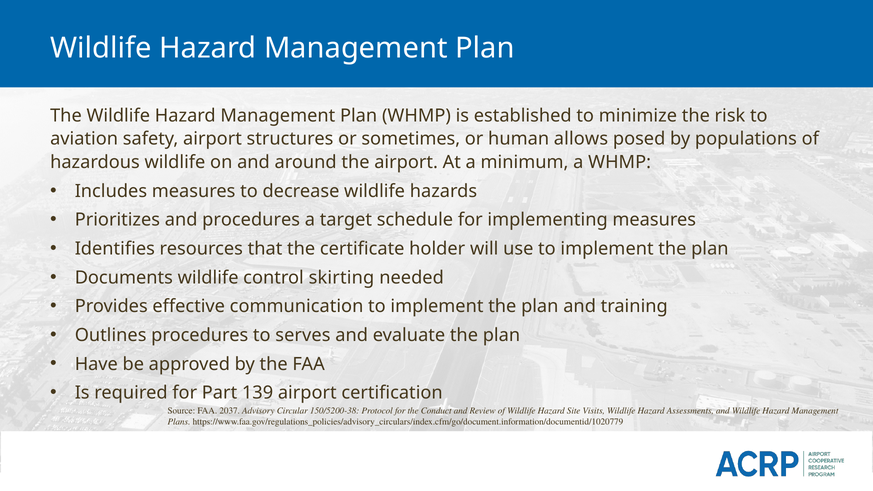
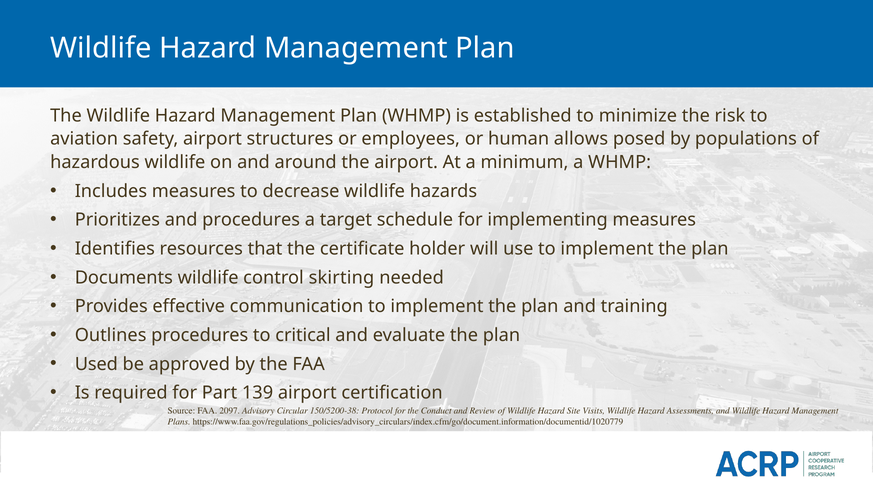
sometimes: sometimes -> employees
serves: serves -> critical
Have: Have -> Used
2037: 2037 -> 2097
